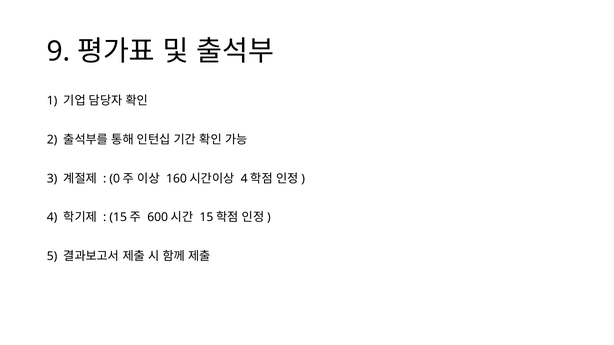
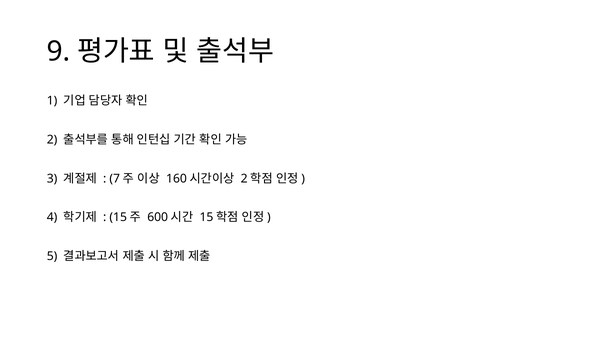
0: 0 -> 7
4 at (244, 179): 4 -> 2
